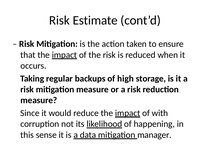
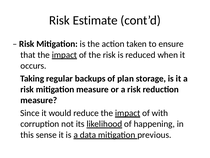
high: high -> plan
manager: manager -> previous
